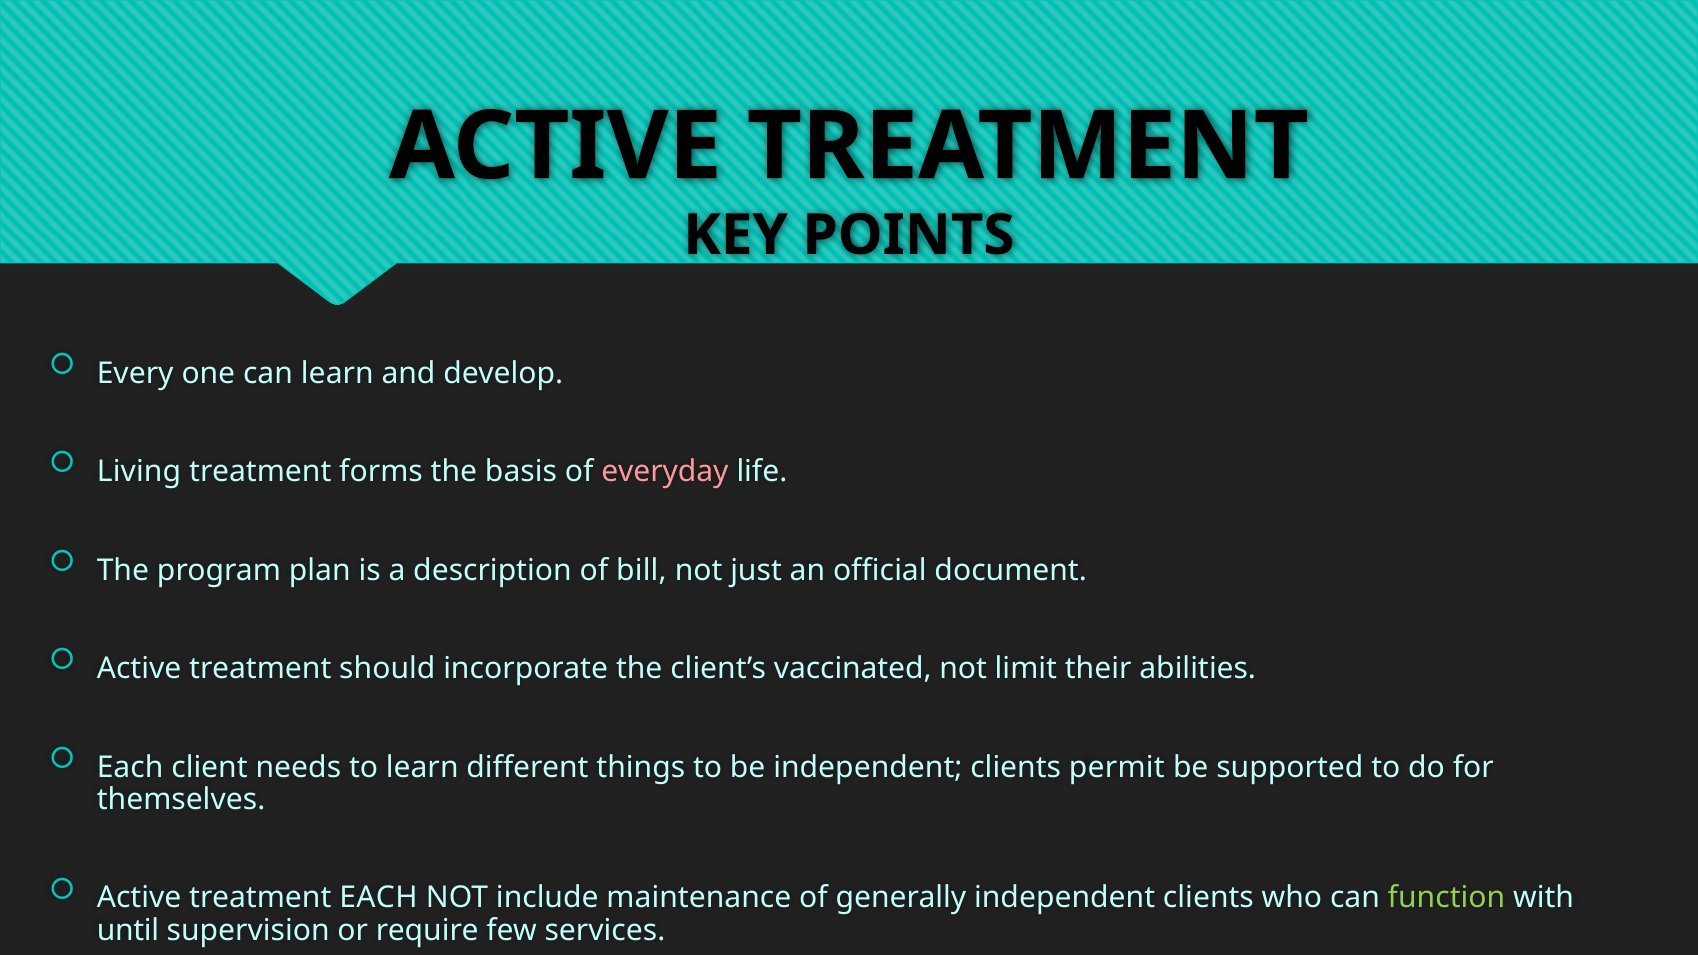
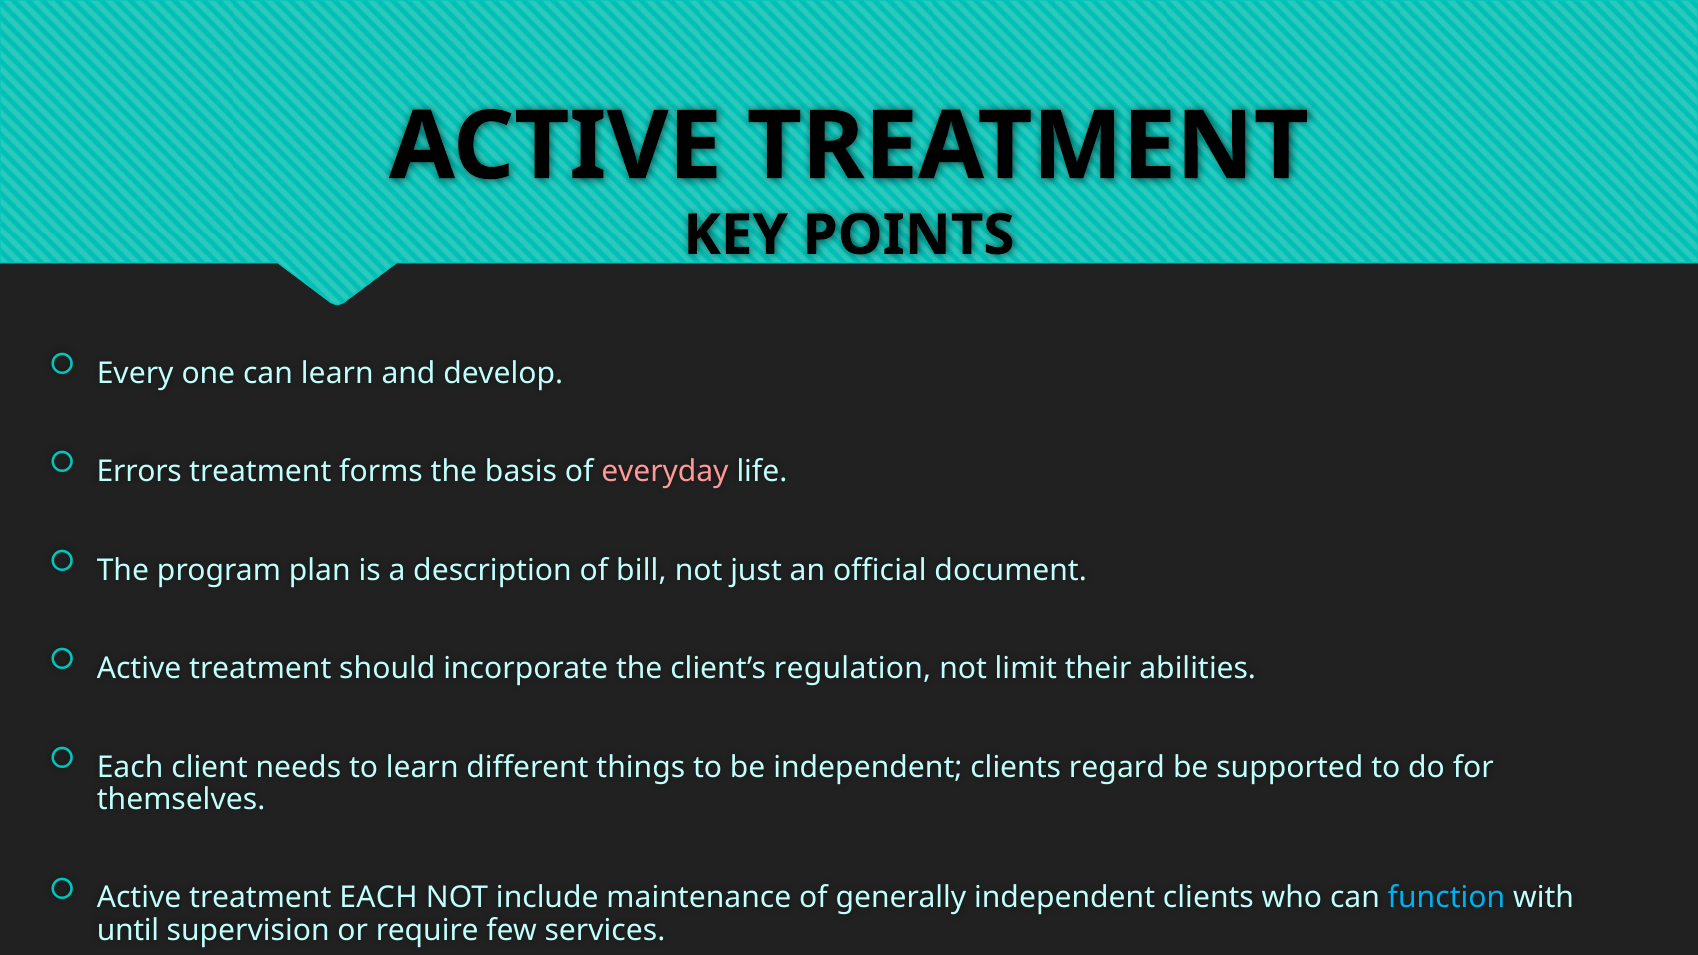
Living: Living -> Errors
vaccinated: vaccinated -> regulation
permit: permit -> regard
function colour: light green -> light blue
